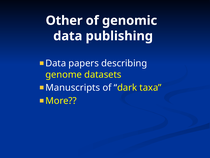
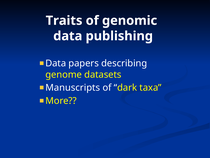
Other: Other -> Traits
